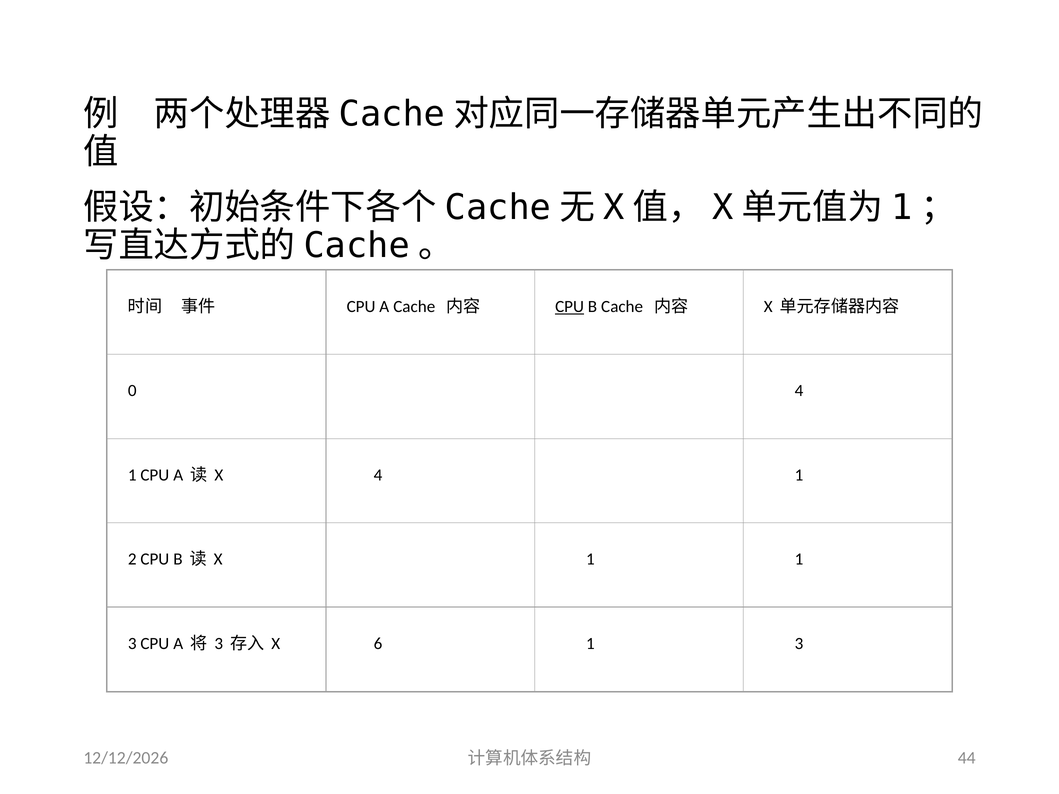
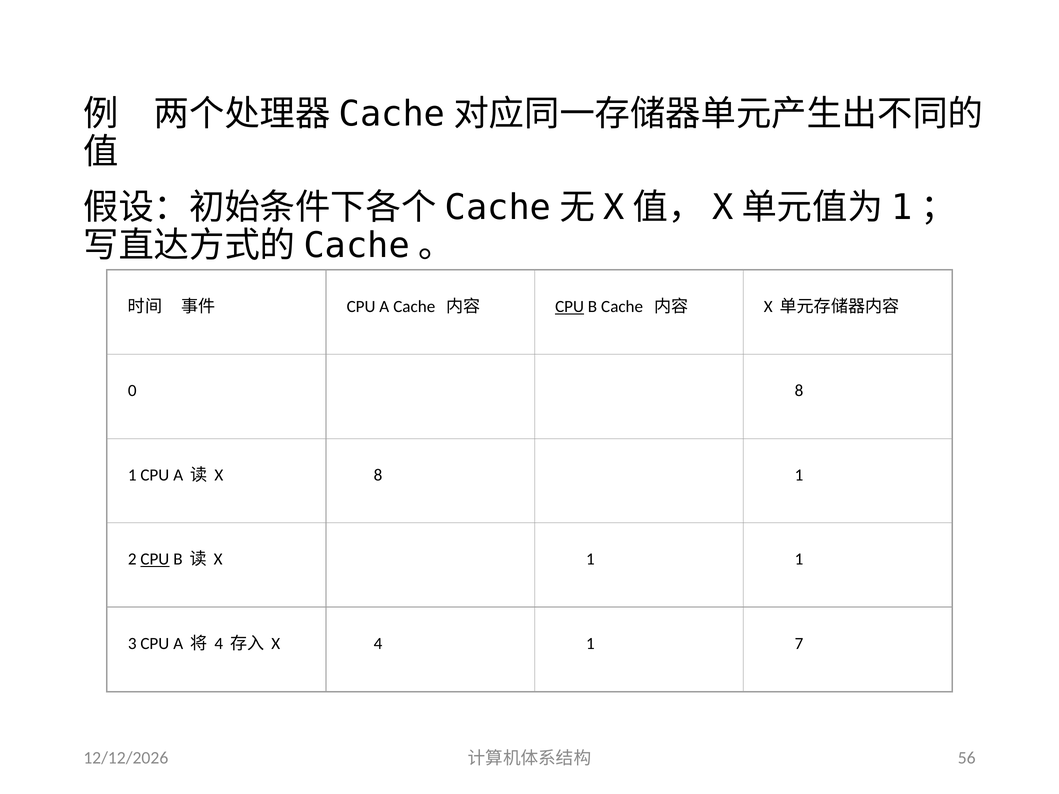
0 4: 4 -> 8
4 at (378, 475): 4 -> 8
CPU at (155, 559) underline: none -> present
3 at (219, 644): 3 -> 4
6 at (378, 644): 6 -> 4
3 at (799, 644): 3 -> 7
44: 44 -> 56
